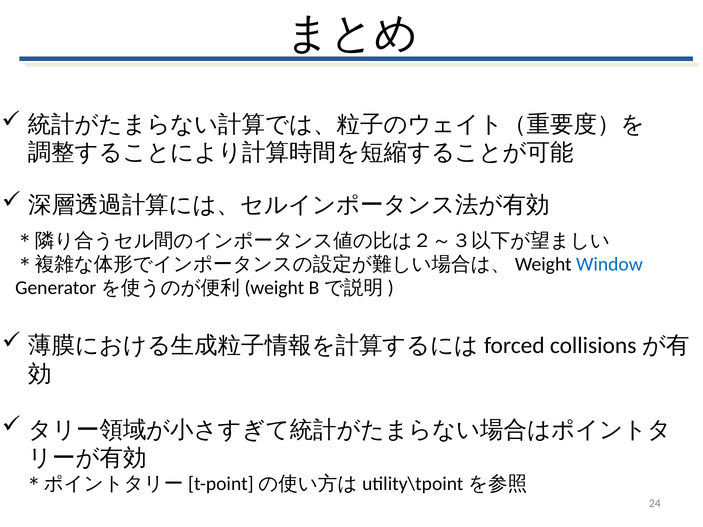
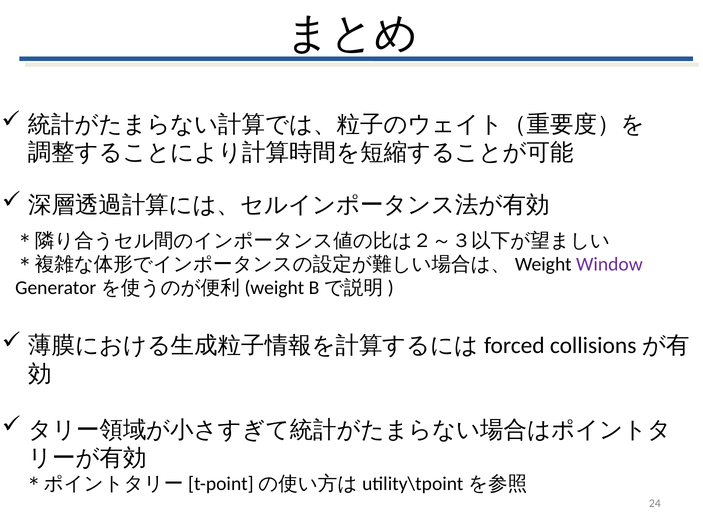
Window colour: blue -> purple
